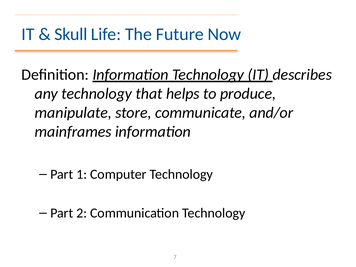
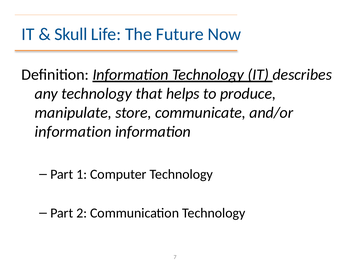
mainframes at (73, 132): mainframes -> information
